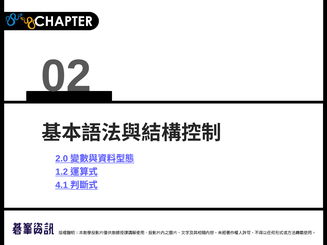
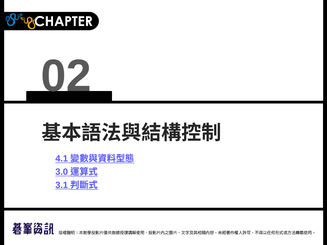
2.0: 2.0 -> 4.1
1.2: 1.2 -> 3.0
4.1: 4.1 -> 3.1
